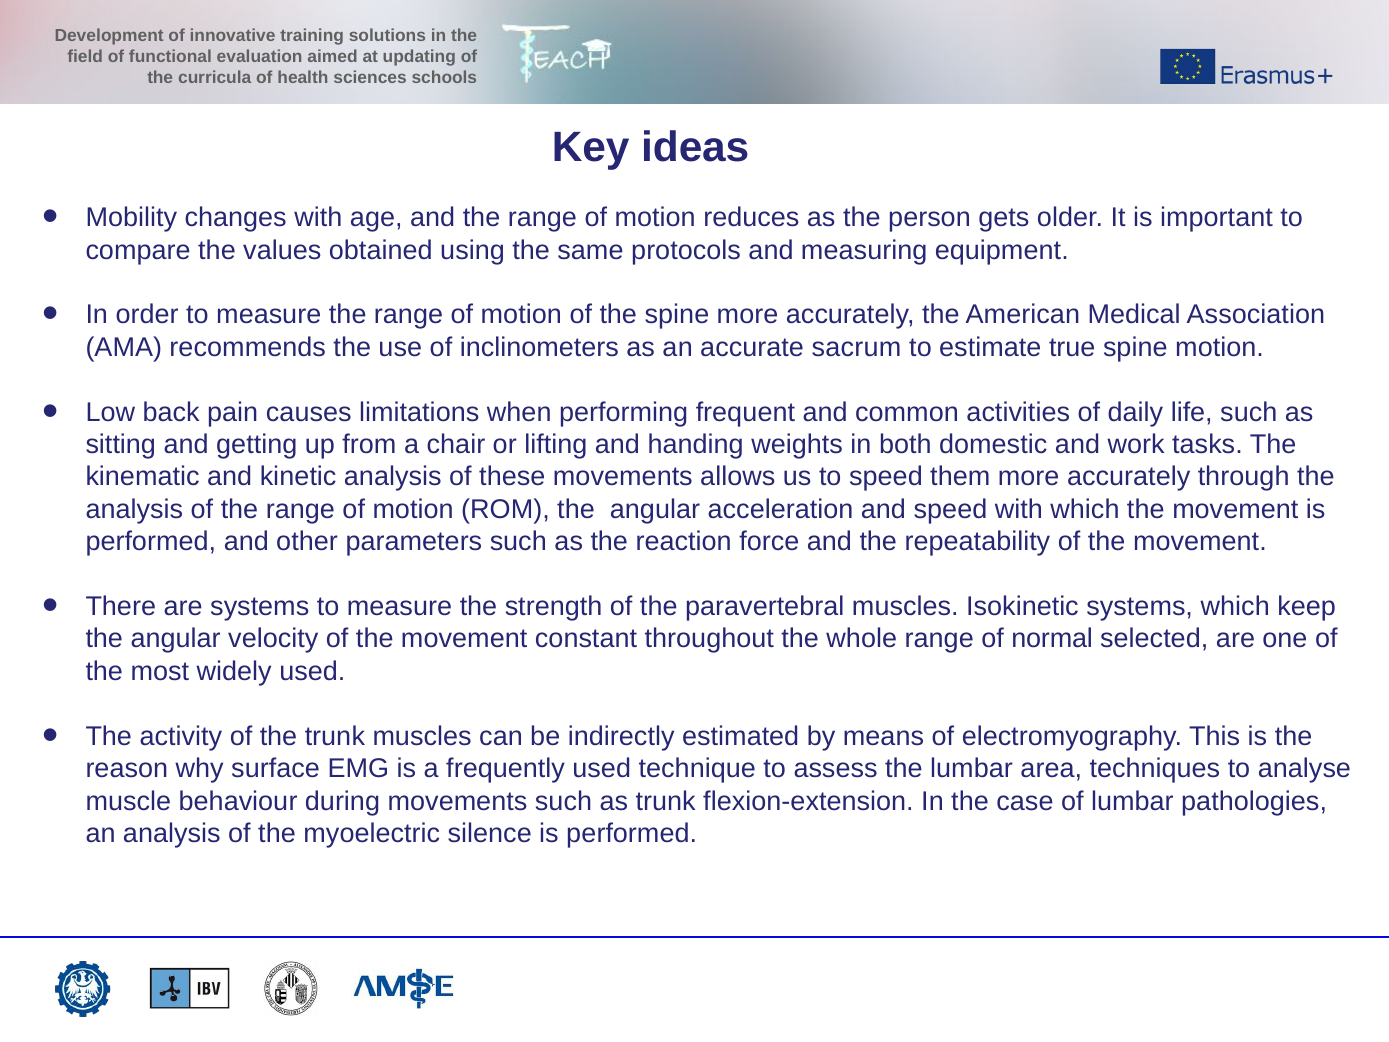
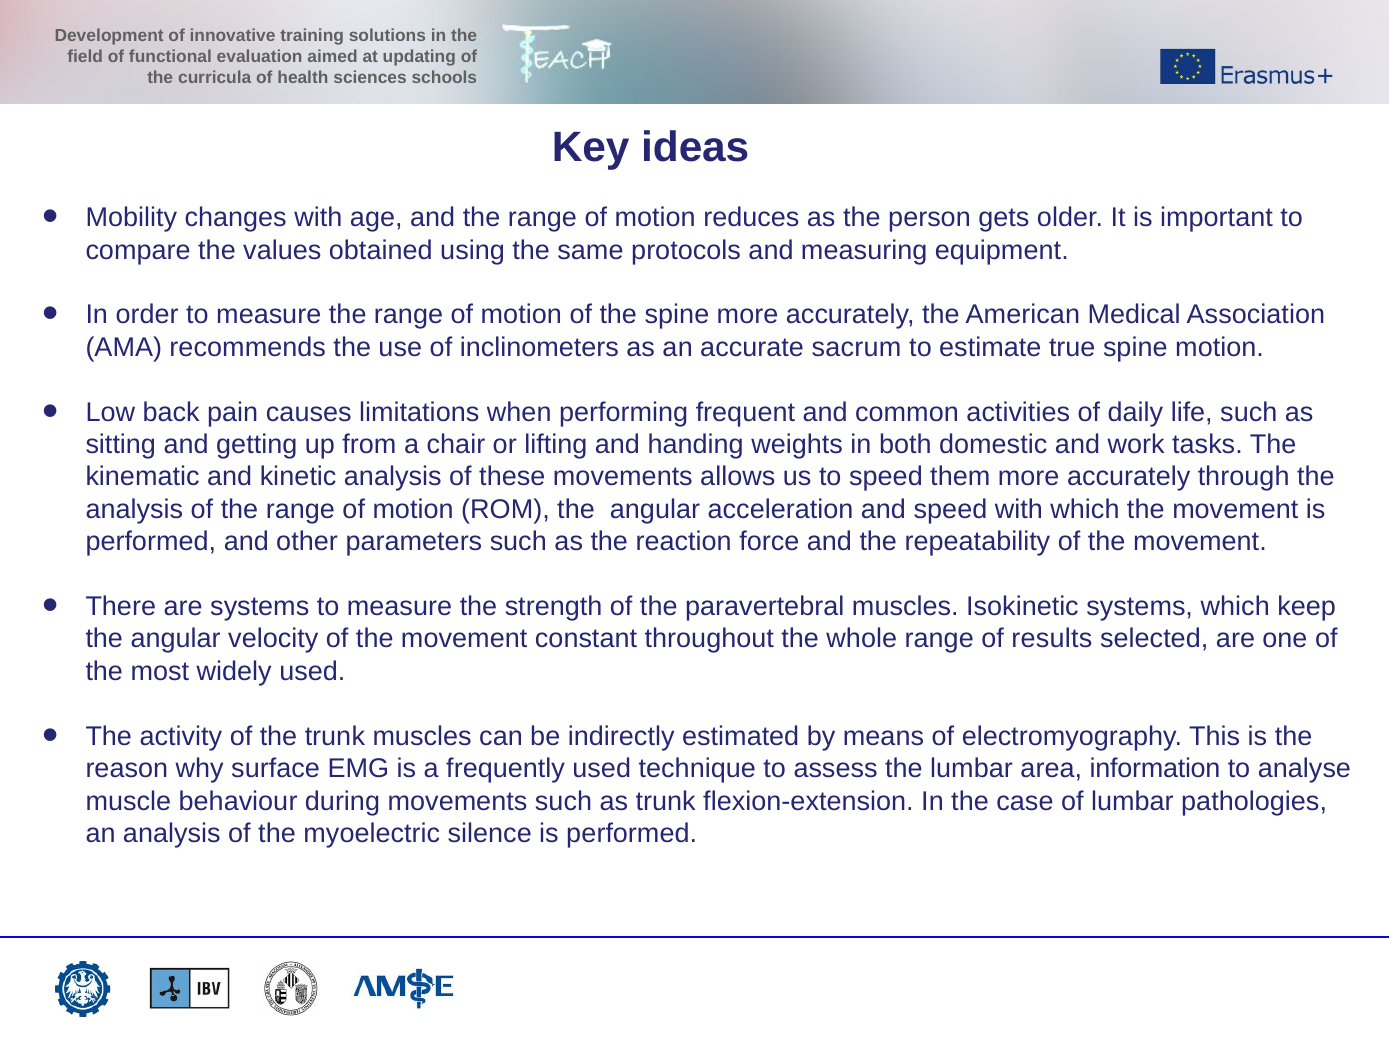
normal: normal -> results
techniques: techniques -> information
